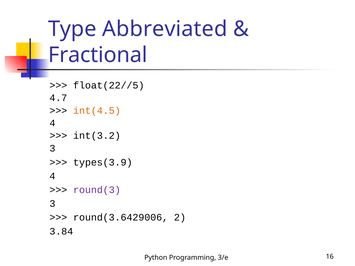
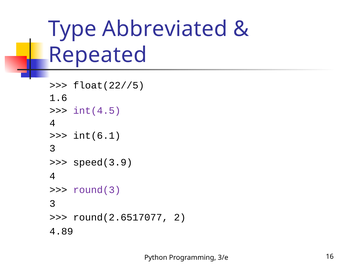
Fractional: Fractional -> Repeated
4.7: 4.7 -> 1.6
int(4.5 colour: orange -> purple
int(3.2: int(3.2 -> int(6.1
types(3.9: types(3.9 -> speed(3.9
round(3.6429006: round(3.6429006 -> round(2.6517077
3.84: 3.84 -> 4.89
